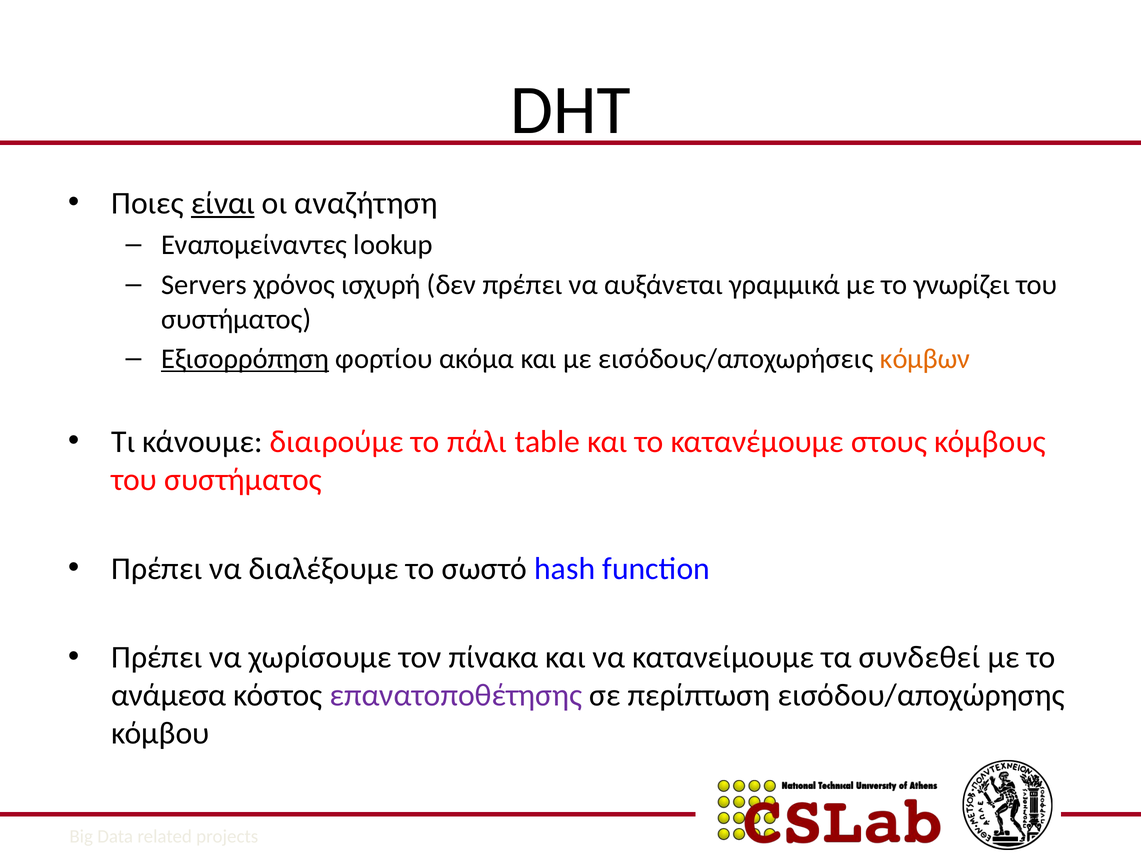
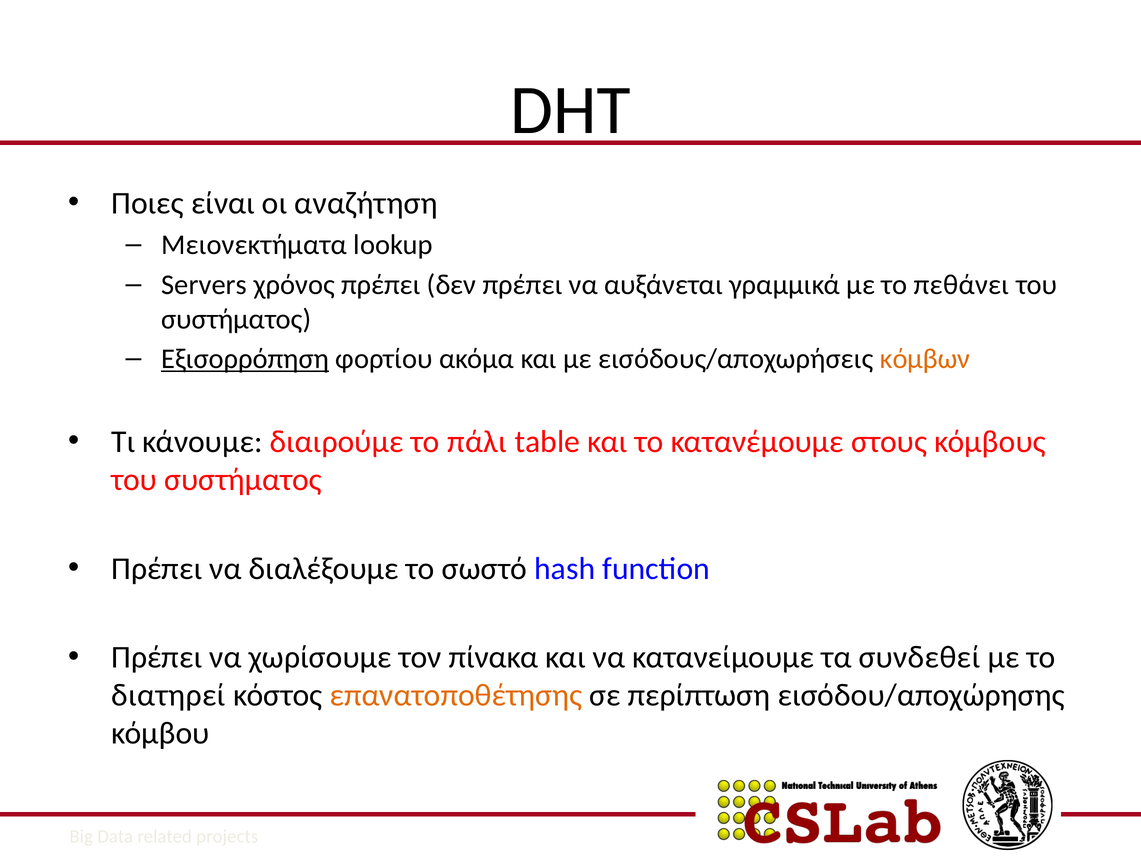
είναι underline: present -> none
Εναπομείναντες: Εναπομείναντες -> Μειονεκτήματα
χρόνος ισχυρή: ισχυρή -> πρέπει
γνωρίζει: γνωρίζει -> πεθάνει
ανάμεσα: ανάμεσα -> διατηρεί
επανατοποθέτησης colour: purple -> orange
